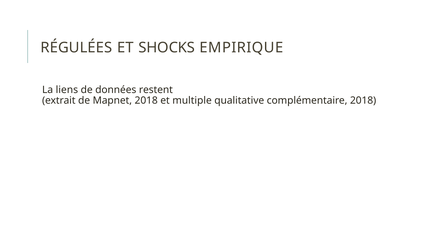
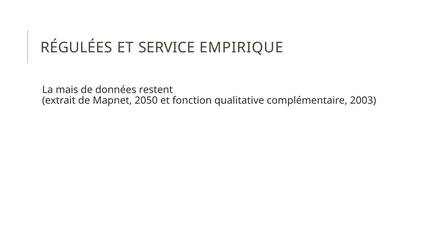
SHOCKS: SHOCKS -> SERVICE
liens: liens -> mais
Mapnet 2018: 2018 -> 2050
multiple: multiple -> fonction
complémentaire 2018: 2018 -> 2003
